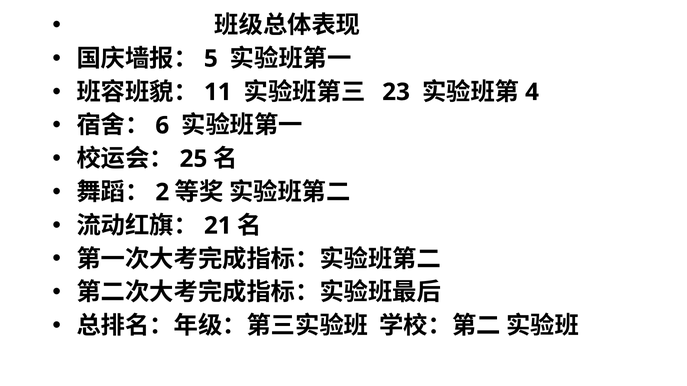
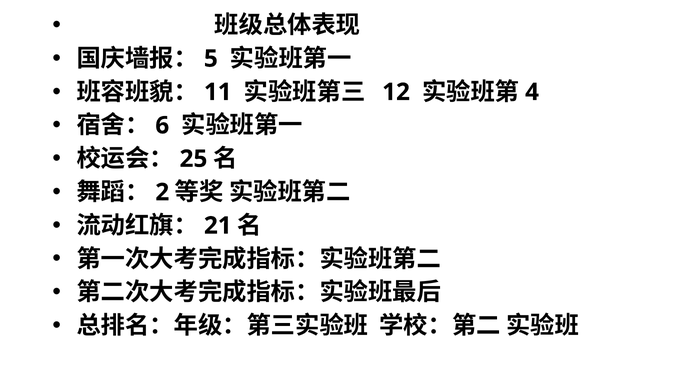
23: 23 -> 12
